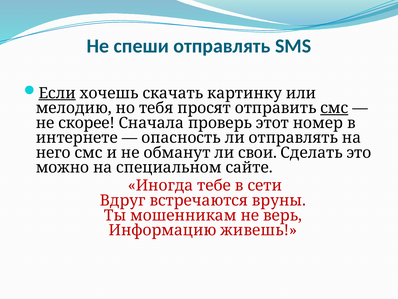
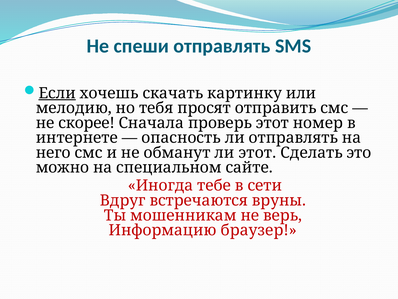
смс at (334, 108) underline: present -> none
ли свои: свои -> этот
живешь: живешь -> браузер
